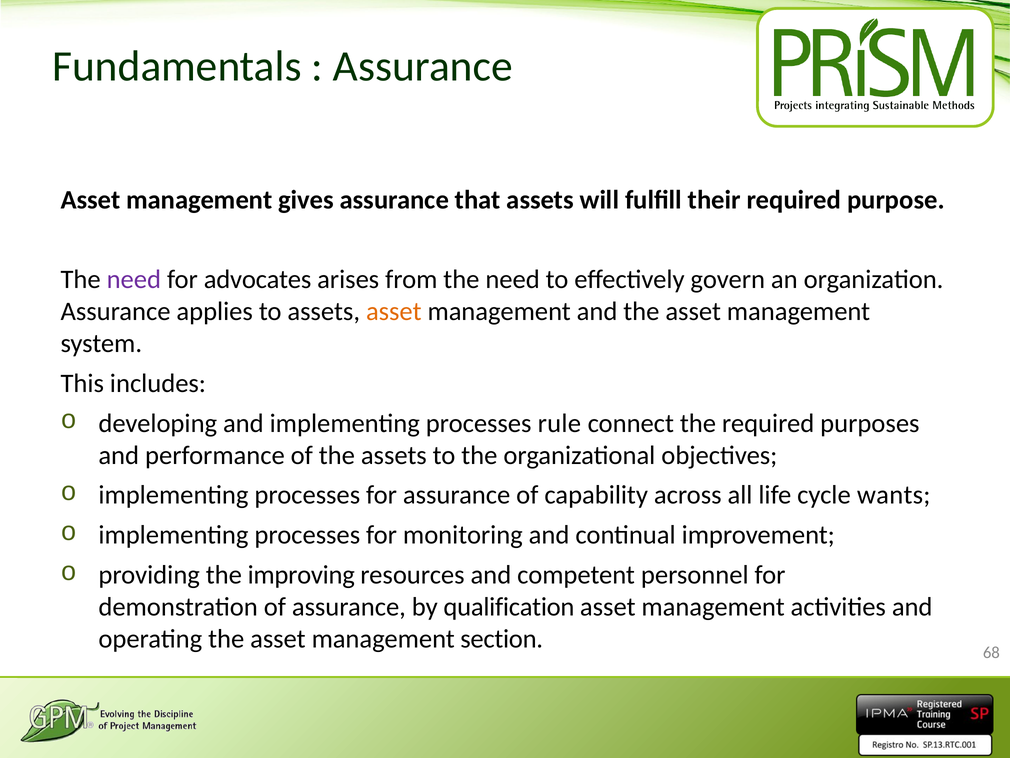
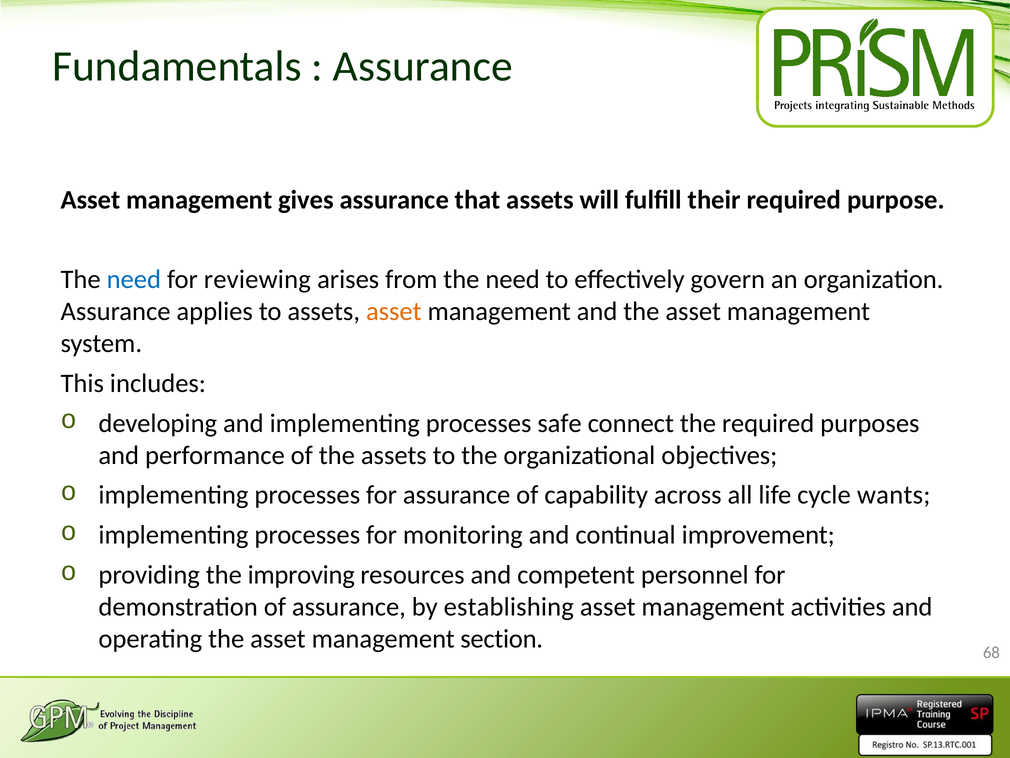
need at (134, 279) colour: purple -> blue
advocates: advocates -> reviewing
rule: rule -> safe
qualification: qualification -> establishing
